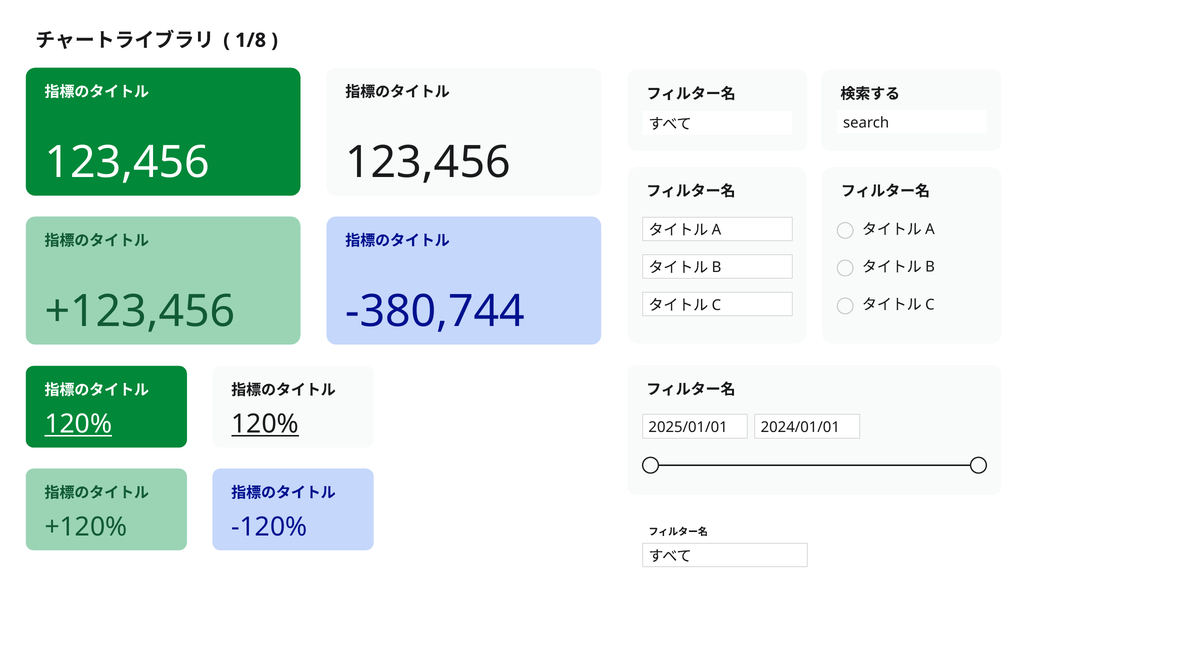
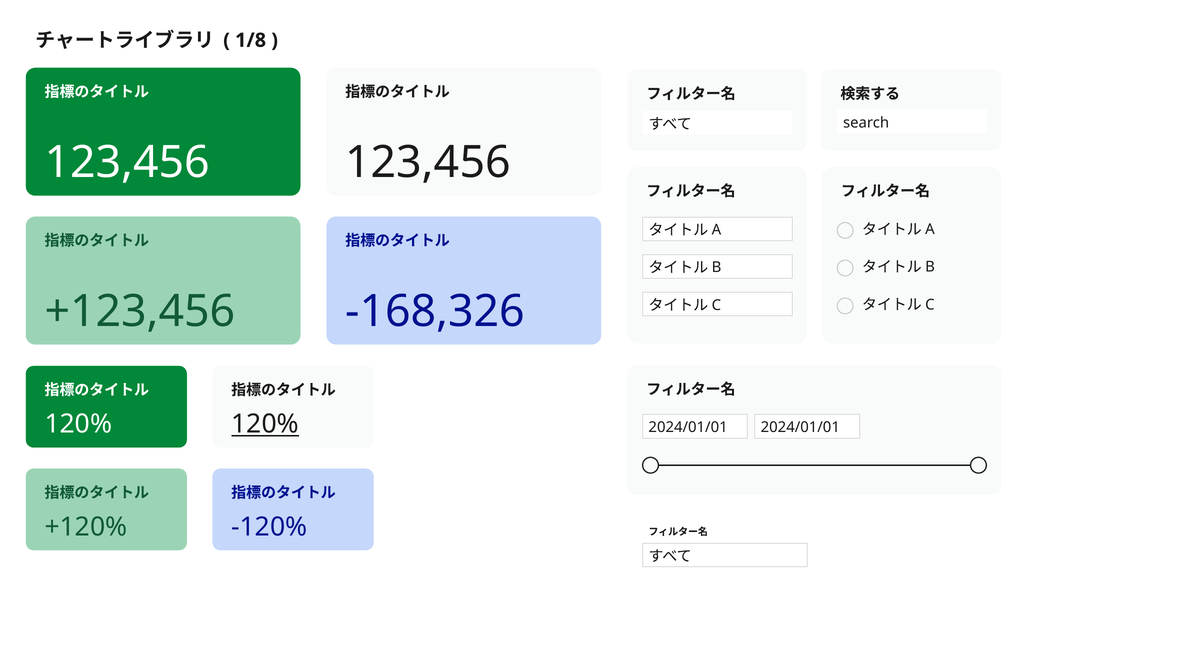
-380,744: -380,744 -> -168,326
120% at (78, 424) underline: present -> none
2025/01/01 at (688, 427): 2025/01/01 -> 2024/01/01
